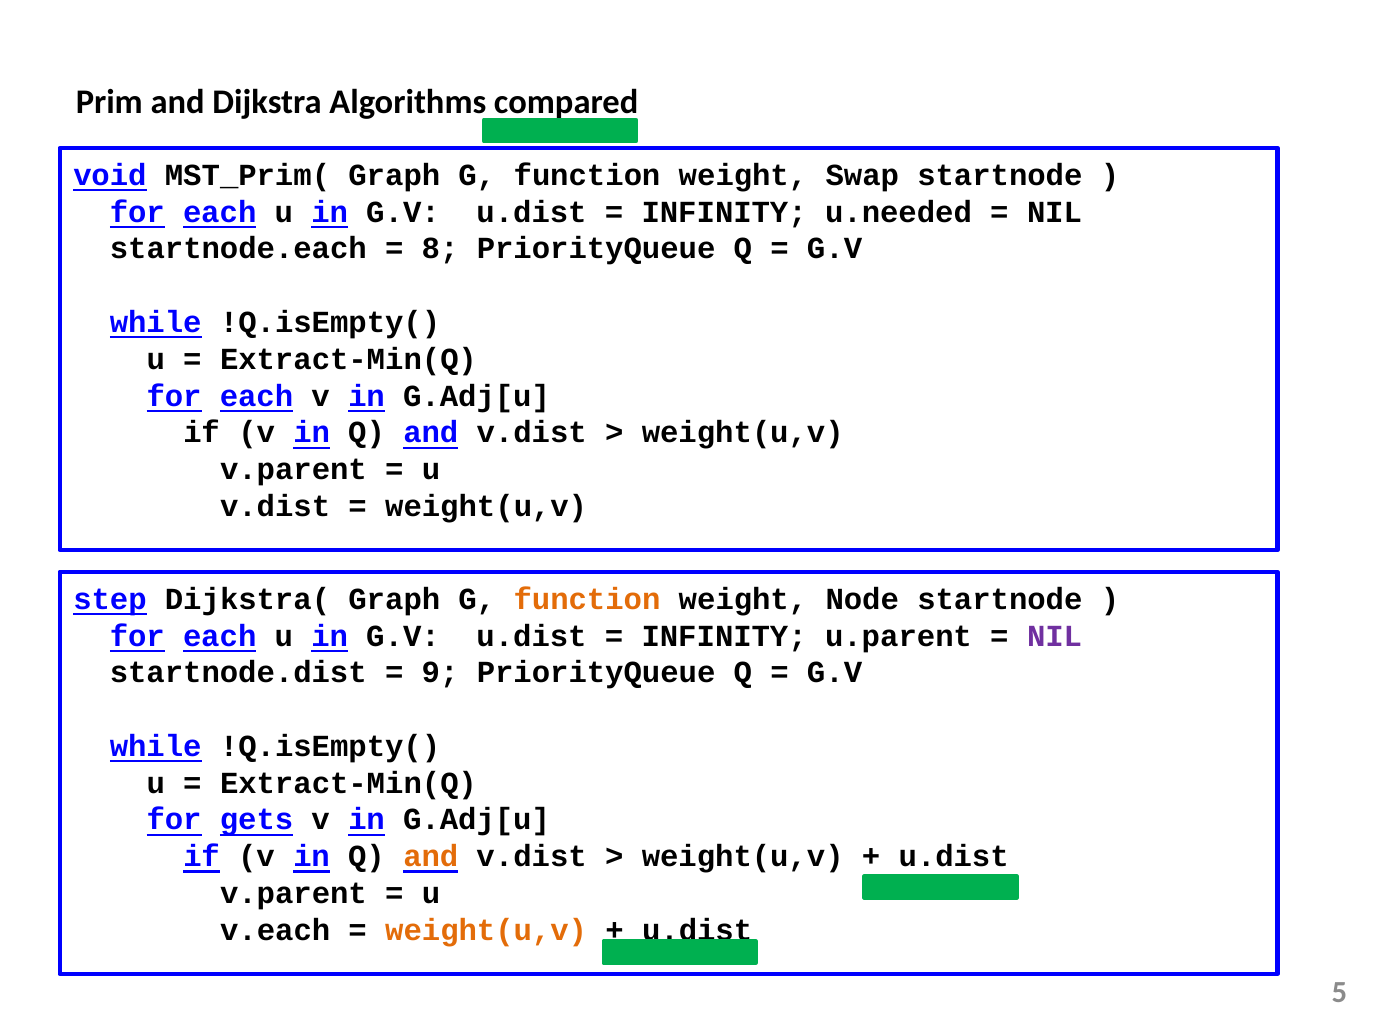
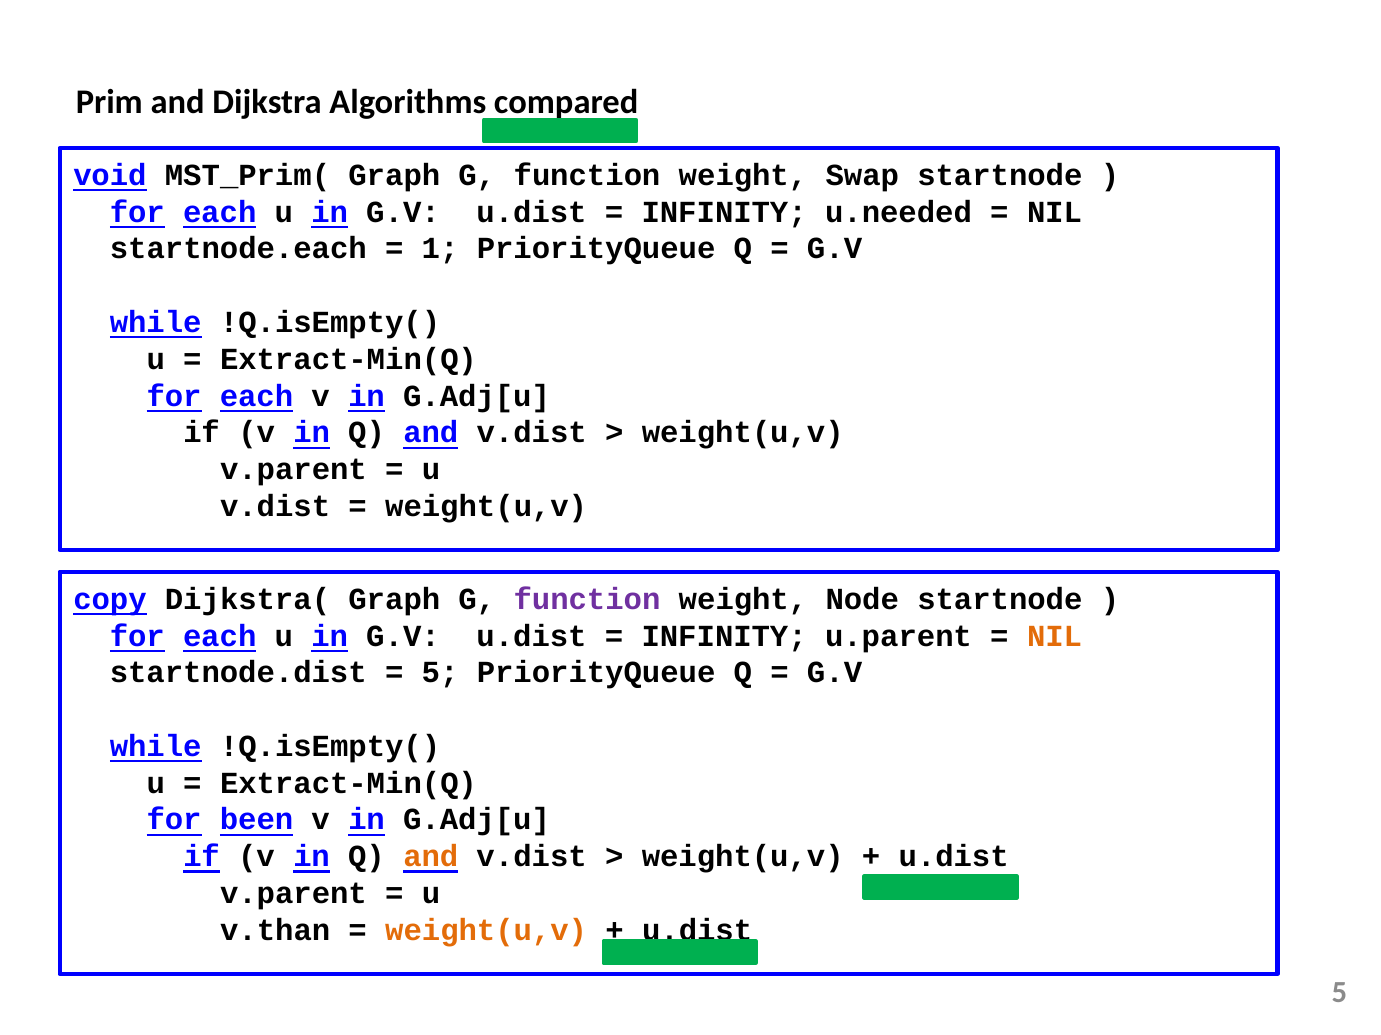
8: 8 -> 1
step: step -> copy
function at (587, 600) colour: orange -> purple
NIL at (1055, 636) colour: purple -> orange
9 at (440, 673): 9 -> 5
gets: gets -> been
v.each: v.each -> v.than
